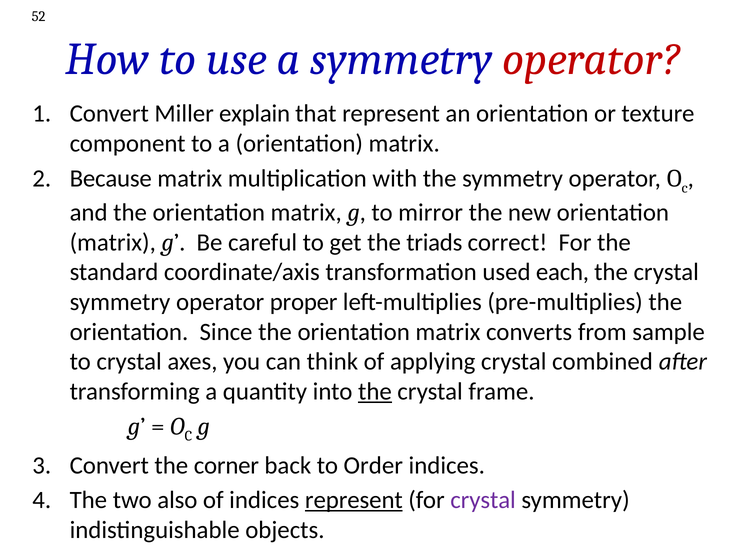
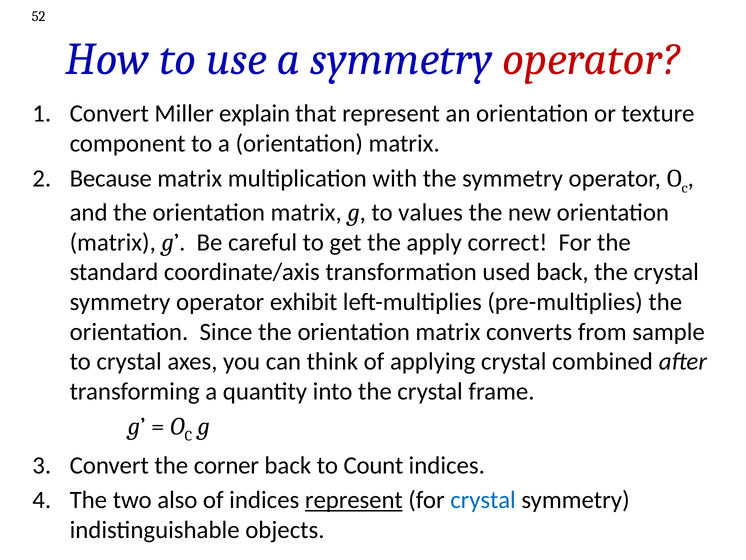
mirror: mirror -> values
triads: triads -> apply
used each: each -> back
proper: proper -> exhibit
the at (375, 391) underline: present -> none
Order: Order -> Count
crystal at (483, 500) colour: purple -> blue
